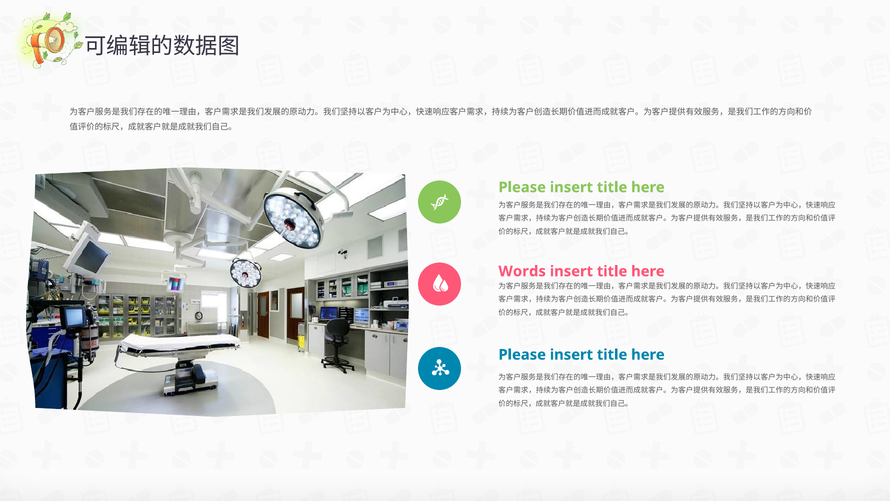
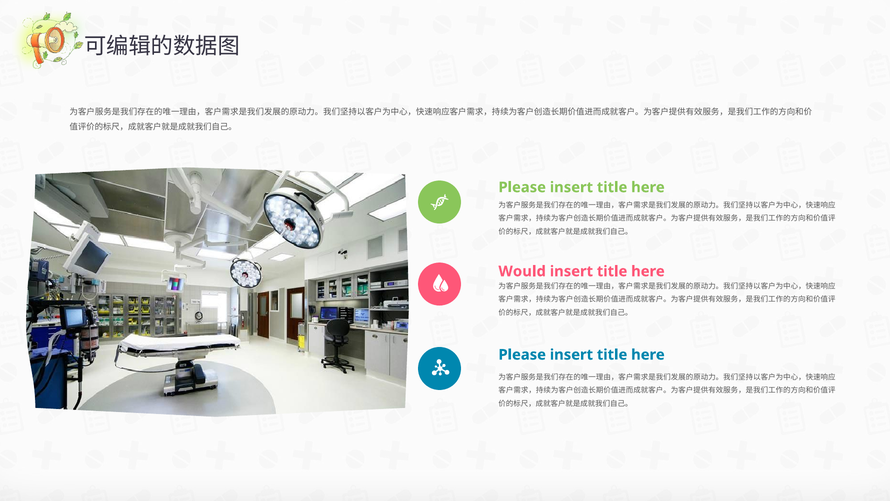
Words: Words -> Would
